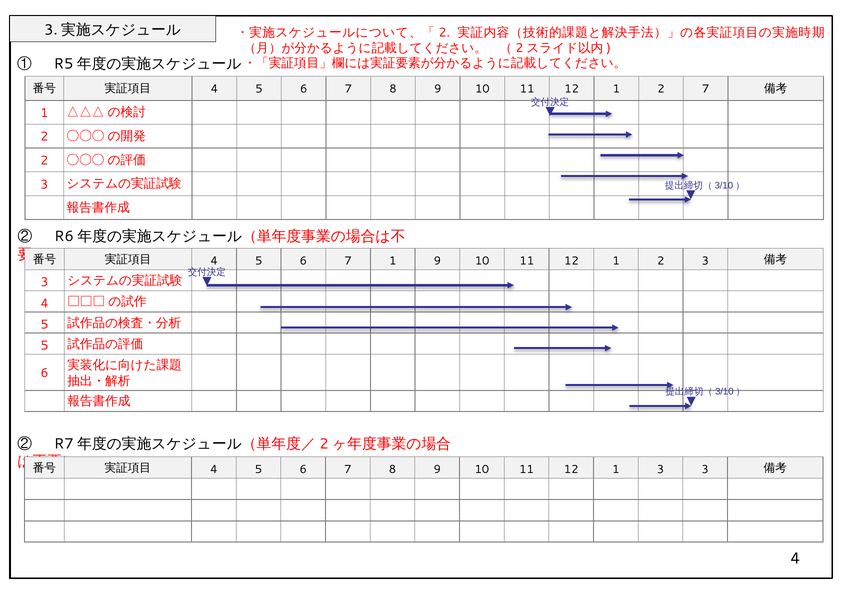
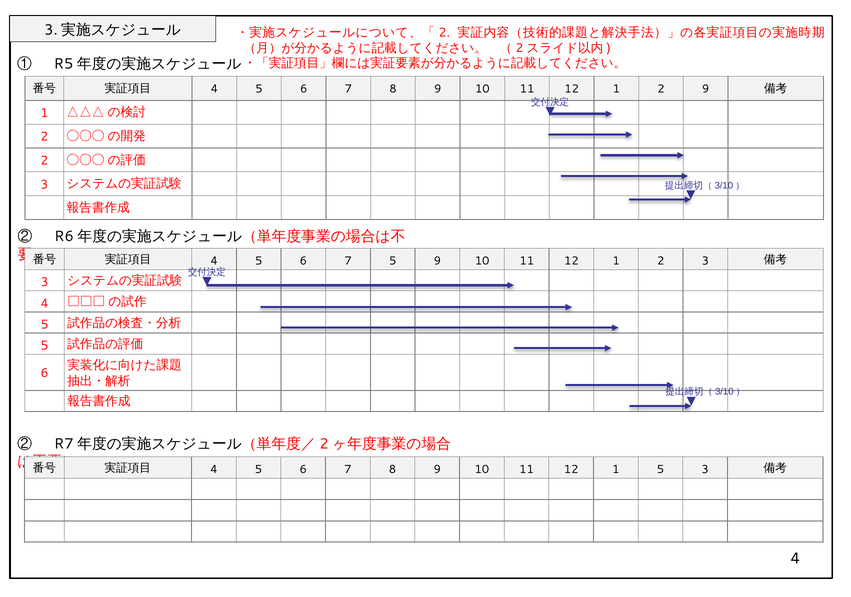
2 7: 7 -> 9
7 1: 1 -> 5
1 3: 3 -> 5
